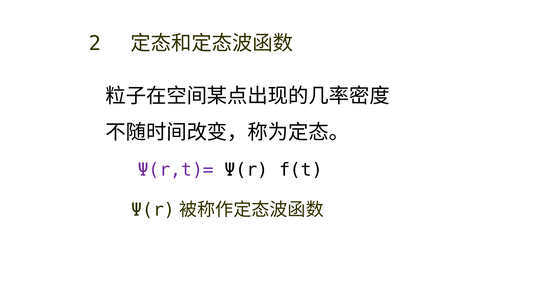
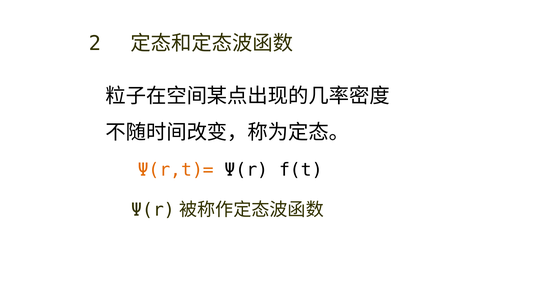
Ψ(r,t)= colour: purple -> orange
